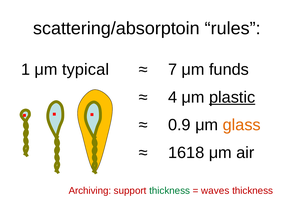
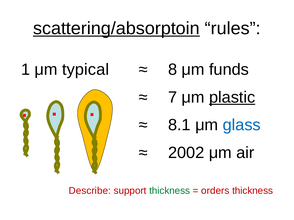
scattering/absorptoin underline: none -> present
7: 7 -> 8
4: 4 -> 7
0.9: 0.9 -> 8.1
glass colour: orange -> blue
1618: 1618 -> 2002
Archiving: Archiving -> Describe
waves: waves -> orders
